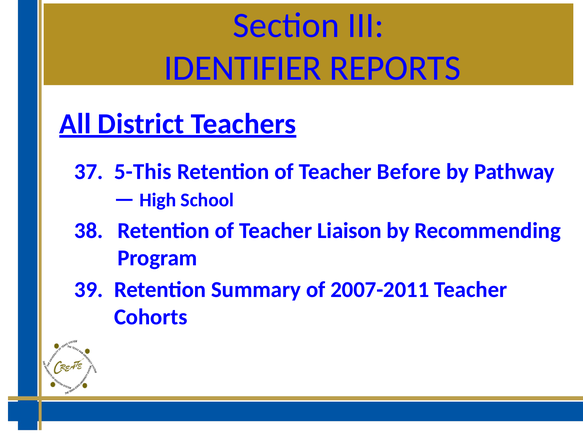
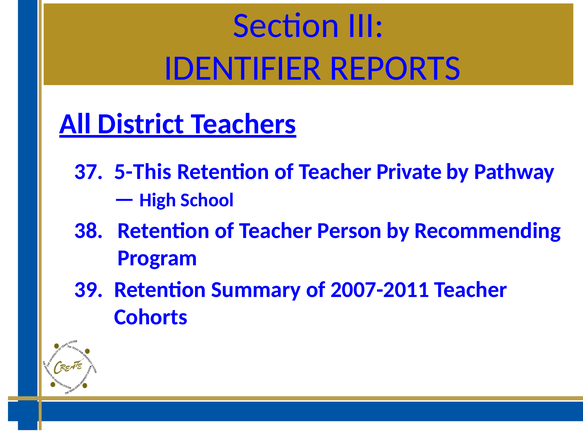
Before: Before -> Private
Liaison: Liaison -> Person
